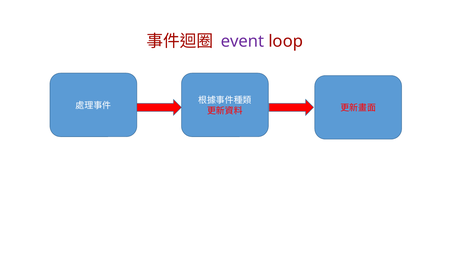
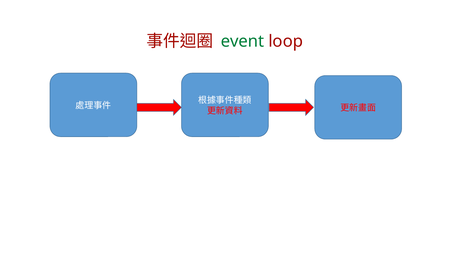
event colour: purple -> green
